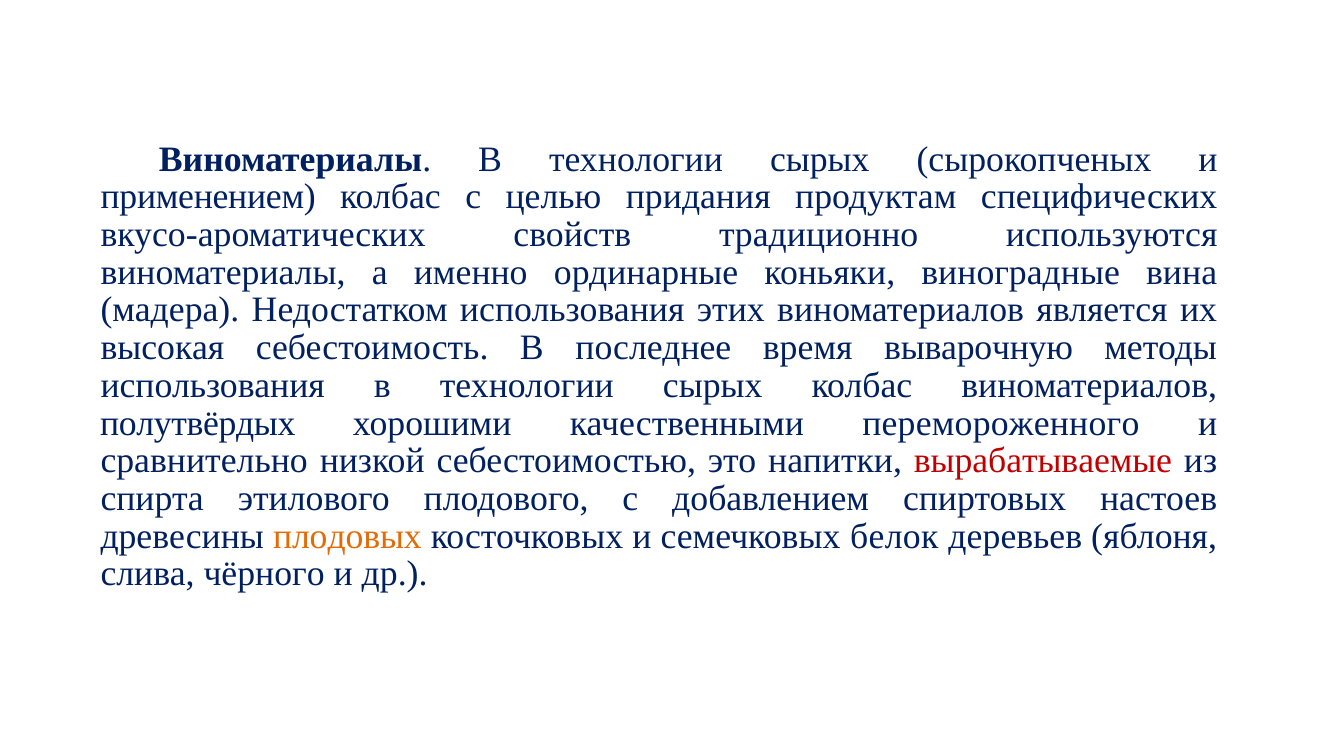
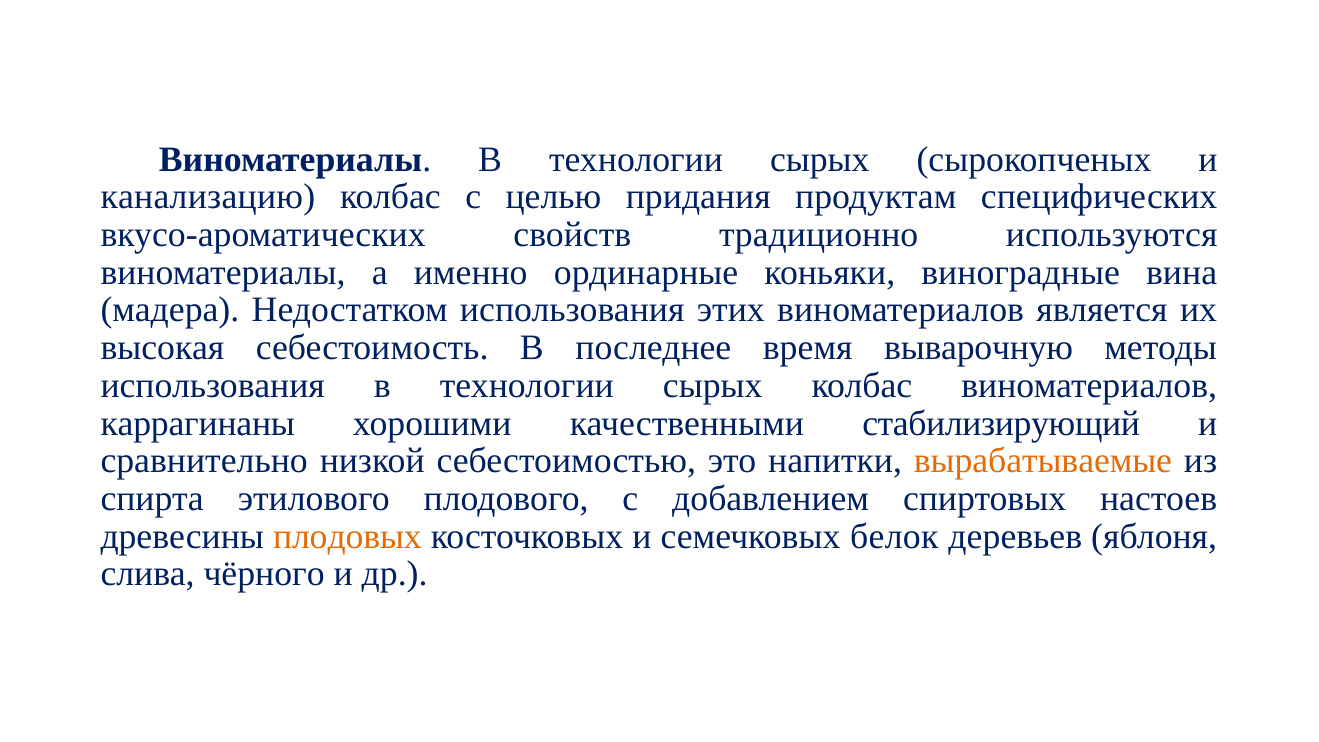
применением: применением -> канализацию
полутвёрдых: полутвёрдых -> каррагинаны
перемороженного: перемороженного -> стабилизирующий
вырабатываемые colour: red -> orange
